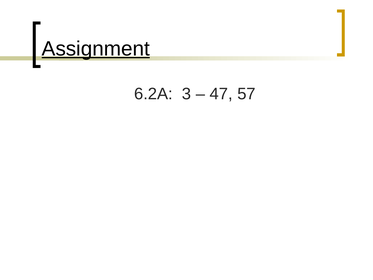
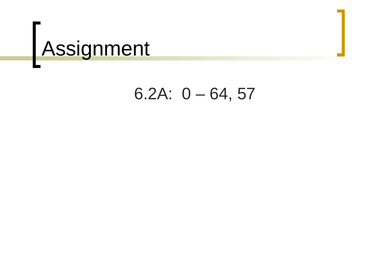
Assignment underline: present -> none
3: 3 -> 0
47: 47 -> 64
